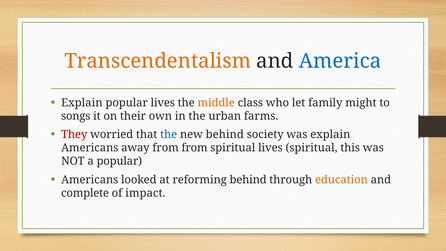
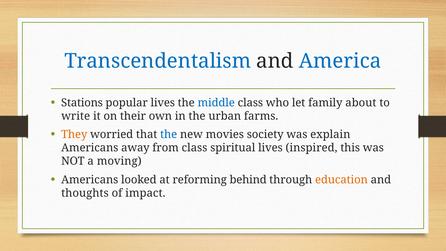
Transcendentalism colour: orange -> blue
Explain at (82, 103): Explain -> Stations
middle colour: orange -> blue
might: might -> about
songs: songs -> write
They colour: red -> orange
new behind: behind -> movies
from from: from -> class
lives spiritual: spiritual -> inspired
a popular: popular -> moving
complete: complete -> thoughts
